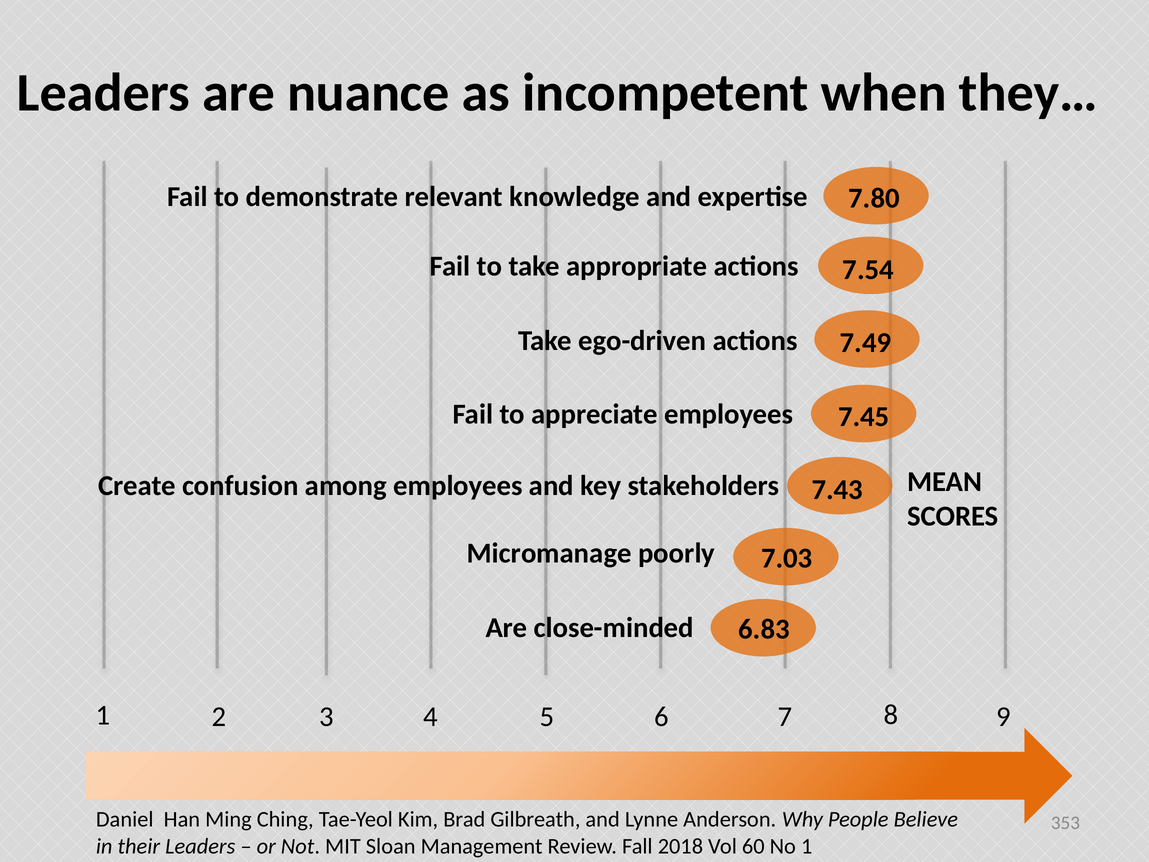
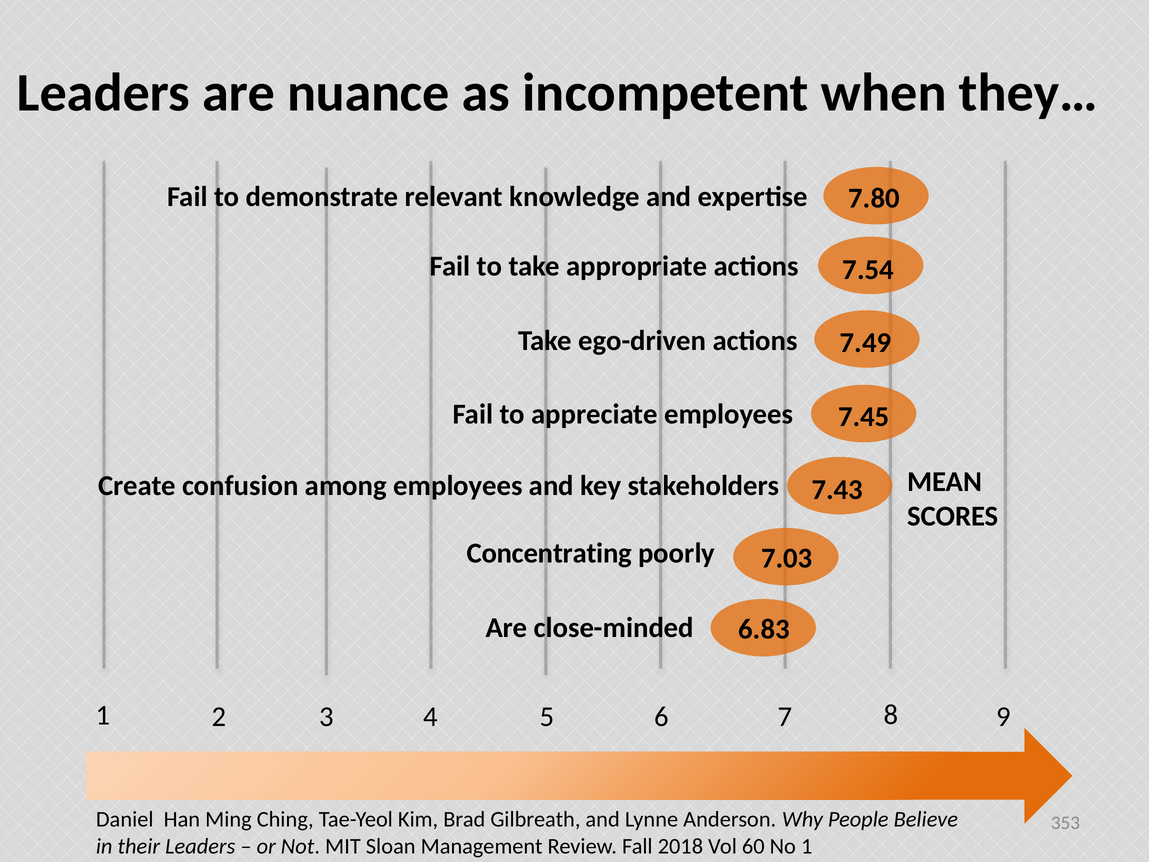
Micromanage: Micromanage -> Concentrating
